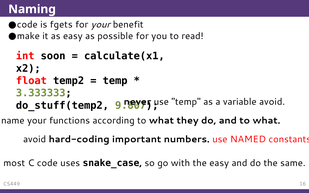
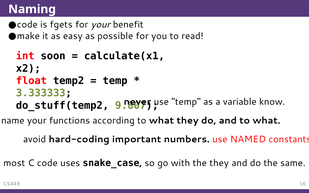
variable avoid: avoid -> know
the easy: easy -> they
